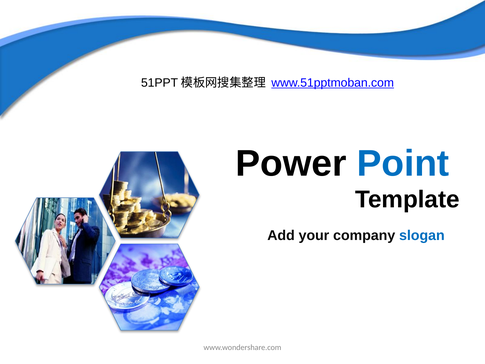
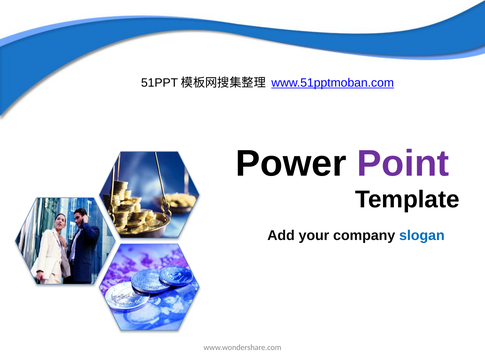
Point colour: blue -> purple
